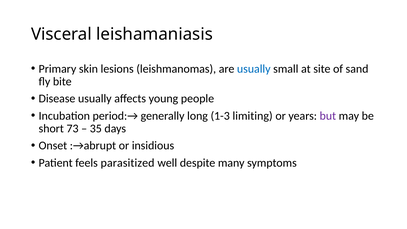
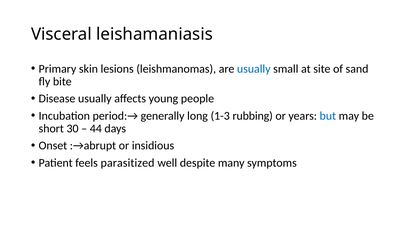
limiting: limiting -> rubbing
but colour: purple -> blue
73: 73 -> 30
35: 35 -> 44
